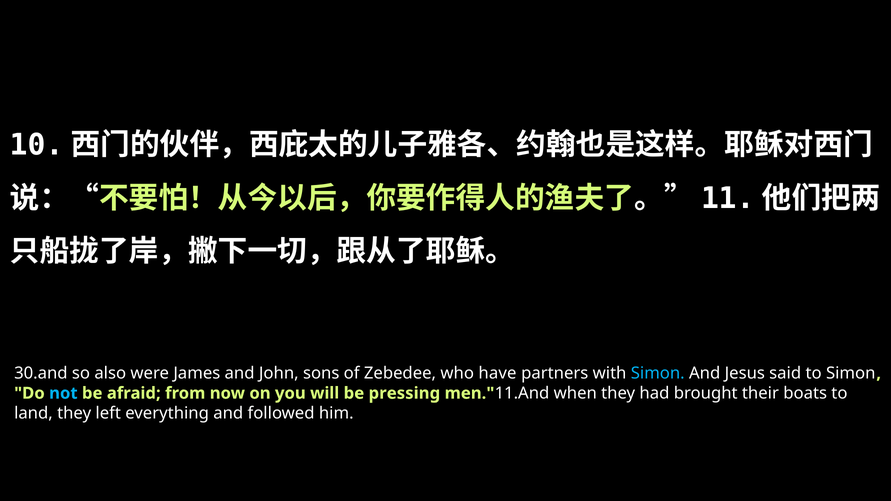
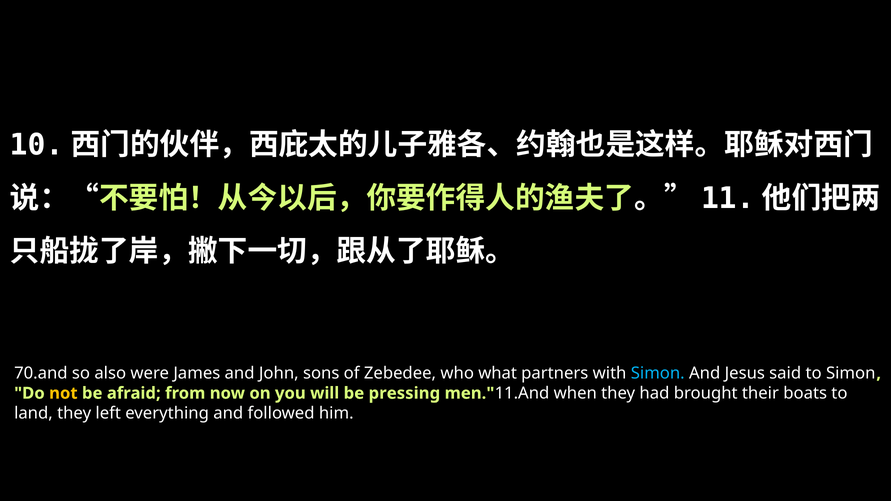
30.and: 30.and -> 70.and
have: have -> what
not colour: light blue -> yellow
